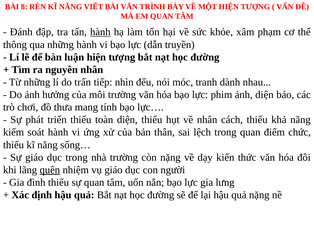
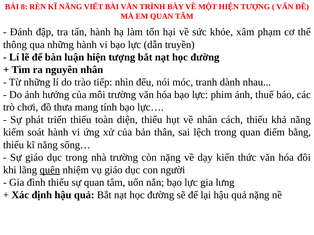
hành at (100, 32) underline: present -> none
trấn: trấn -> trào
ảnh diện: diện -> thuế
chức: chức -> bằng
